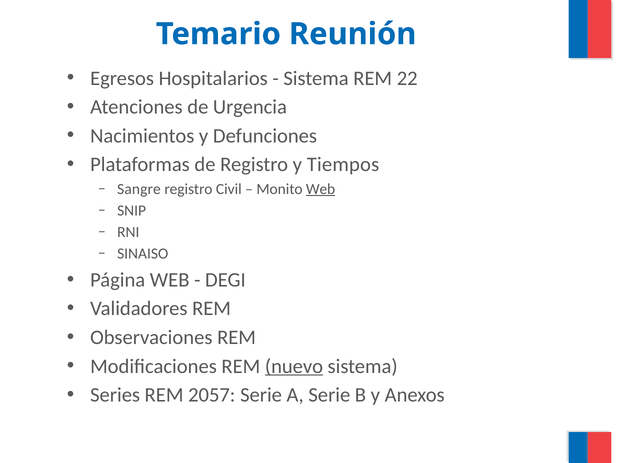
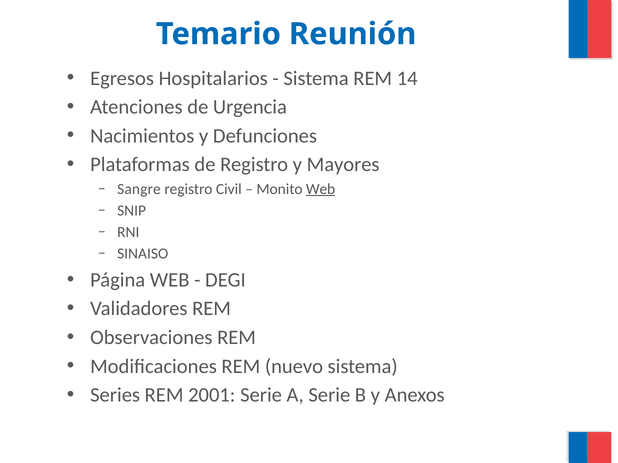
22: 22 -> 14
Tiempos: Tiempos -> Mayores
nuevo underline: present -> none
2057: 2057 -> 2001
